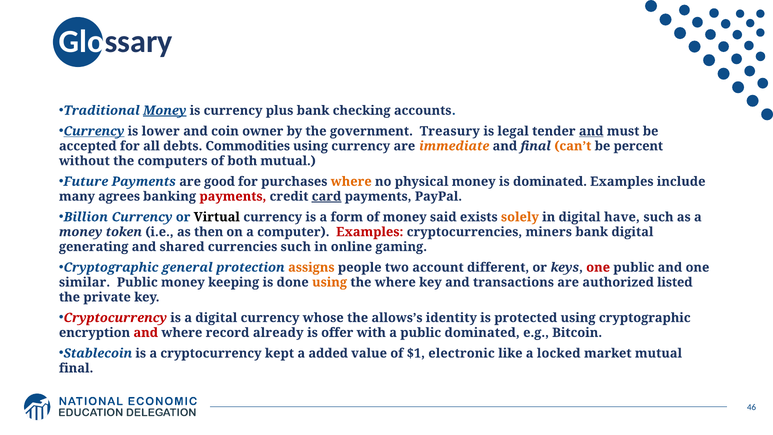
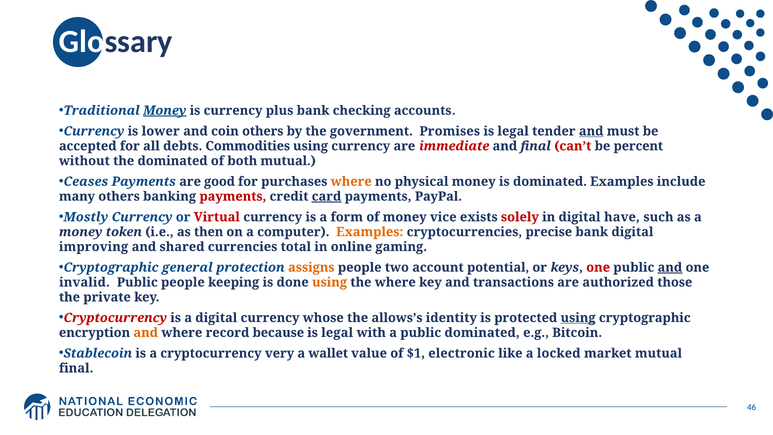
Currency at (94, 131) underline: present -> none
coin owner: owner -> others
Treasury: Treasury -> Promises
immediate colour: orange -> red
can’t colour: orange -> red
the computers: computers -> dominated
Future: Future -> Ceases
many agrees: agrees -> others
Billion: Billion -> Mostly
Virtual colour: black -> red
said: said -> vice
solely colour: orange -> red
Examples at (370, 232) colour: red -> orange
miners: miners -> precise
generating: generating -> improving
currencies such: such -> total
different: different -> potential
and at (670, 267) underline: none -> present
similar: similar -> invalid
Public money: money -> people
listed: listed -> those
using at (578, 318) underline: none -> present
and at (146, 333) colour: red -> orange
already: already -> because
offer at (337, 333): offer -> legal
kept: kept -> very
added: added -> wallet
